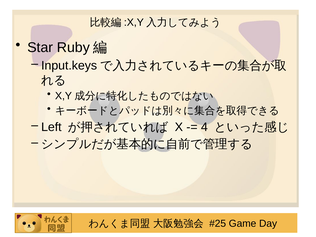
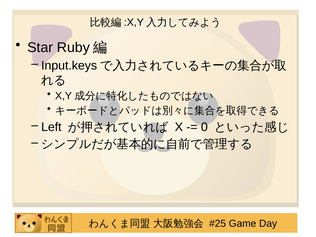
4: 4 -> 0
